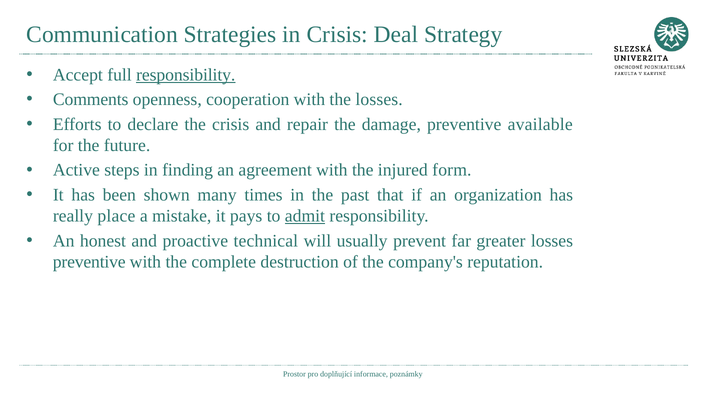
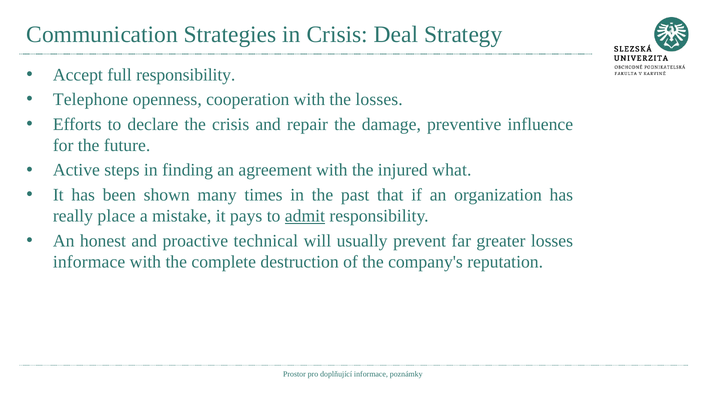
responsibility at (186, 75) underline: present -> none
Comments: Comments -> Telephone
available: available -> influence
form: form -> what
preventive at (89, 262): preventive -> informace
